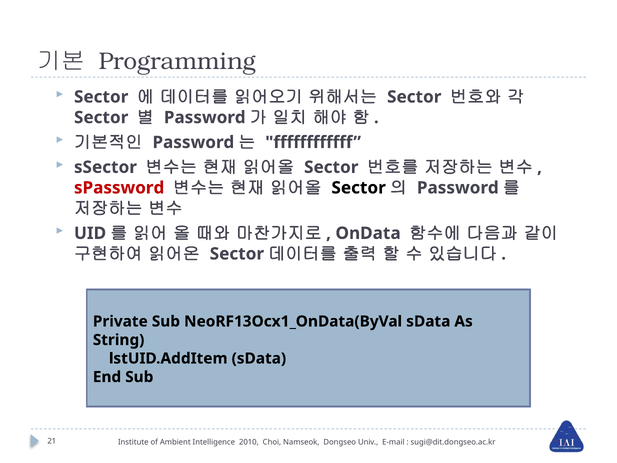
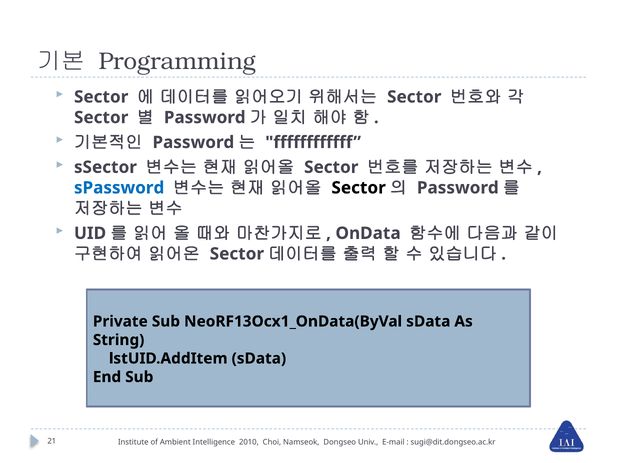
sPassword colour: red -> blue
